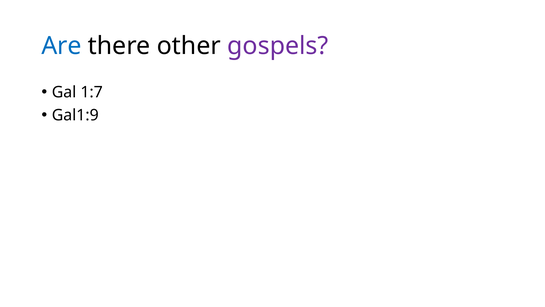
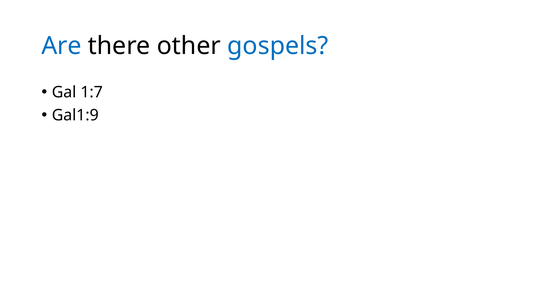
gospels colour: purple -> blue
